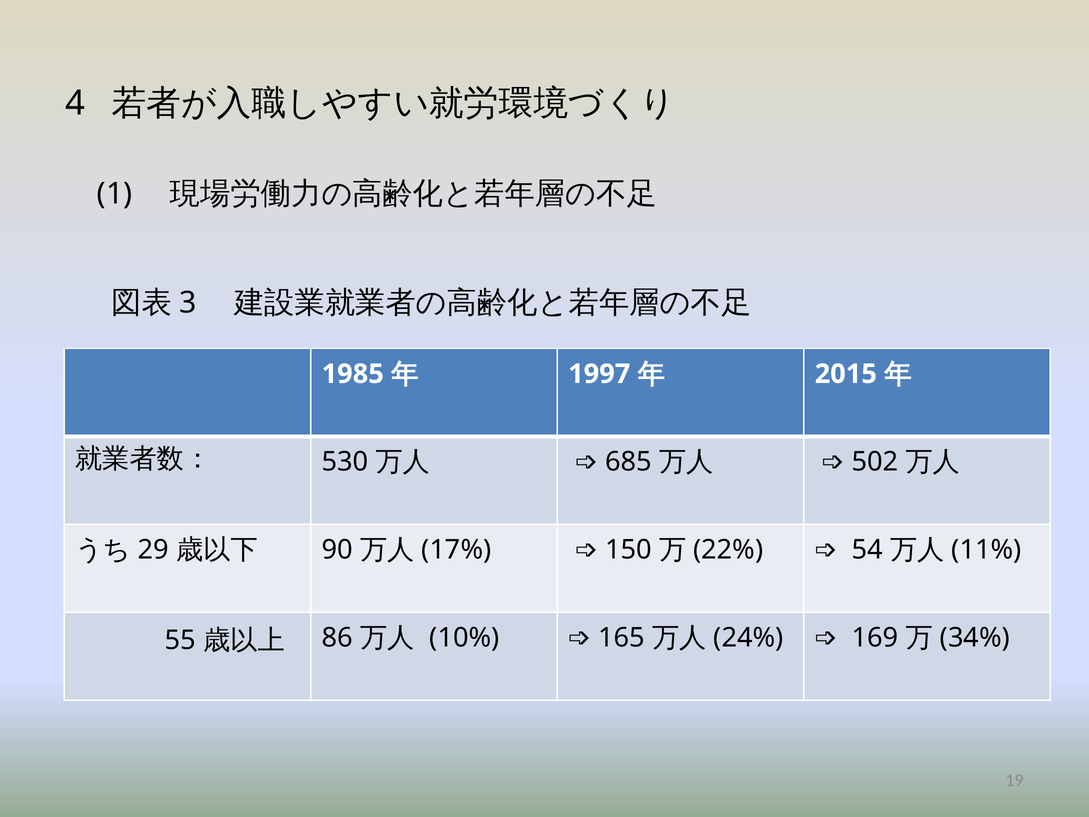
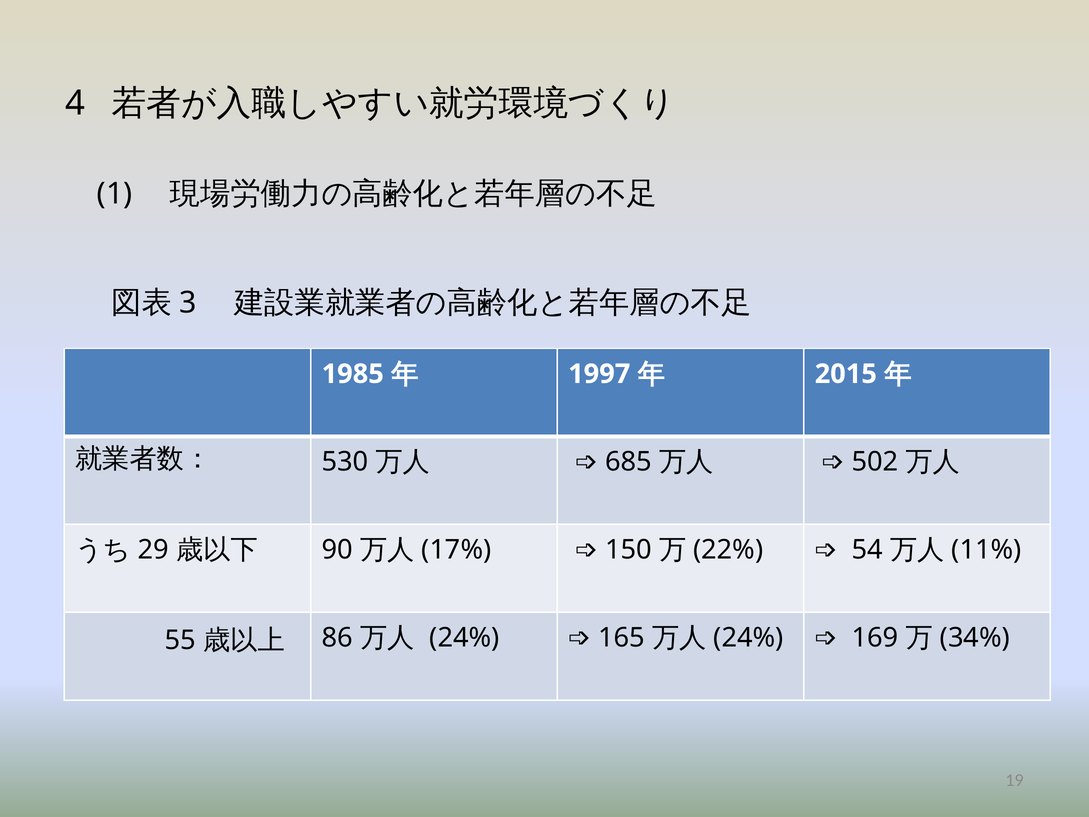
10% at (464, 638): 10% -> 24%
